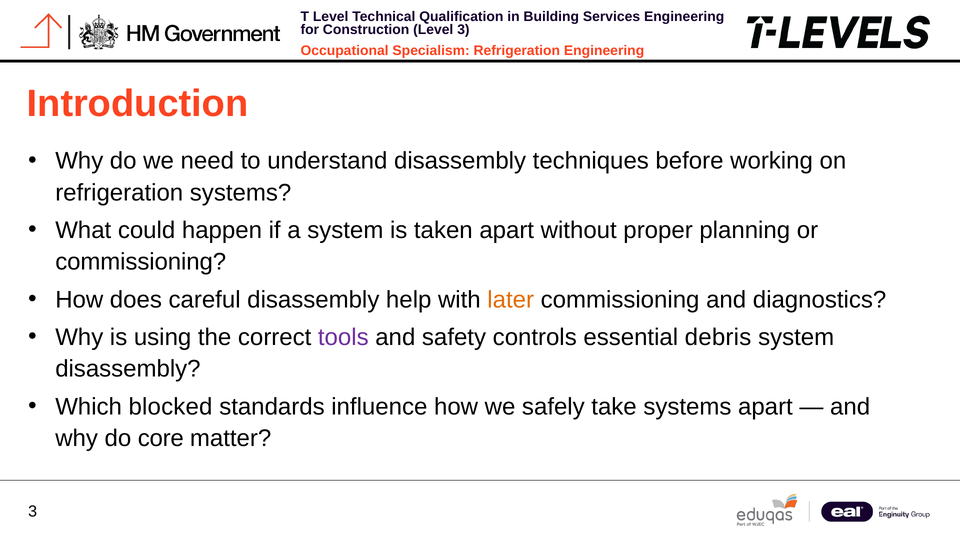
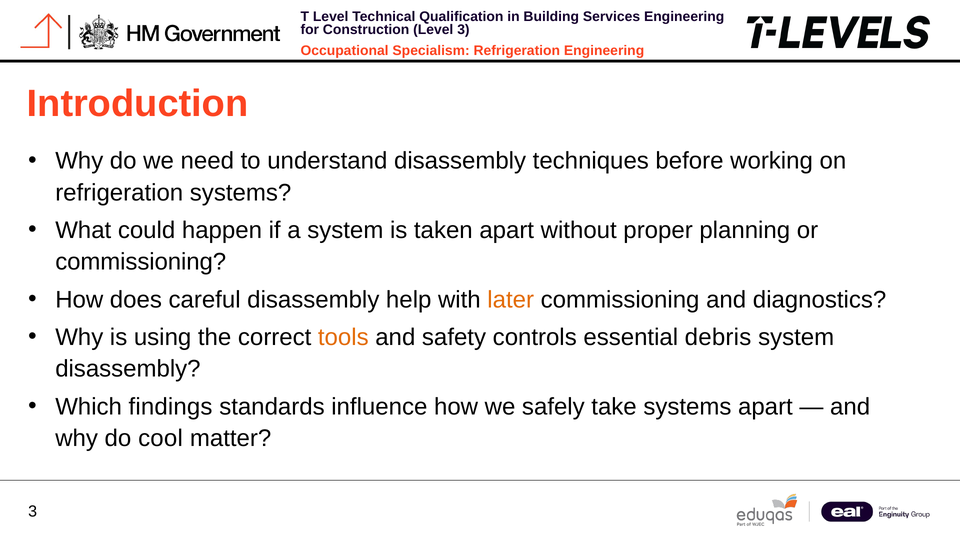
tools colour: purple -> orange
blocked: blocked -> findings
core: core -> cool
